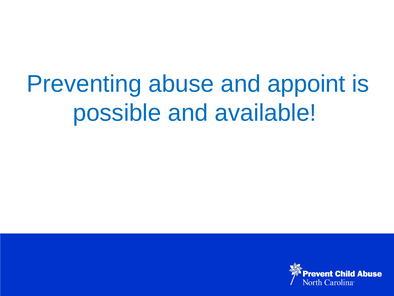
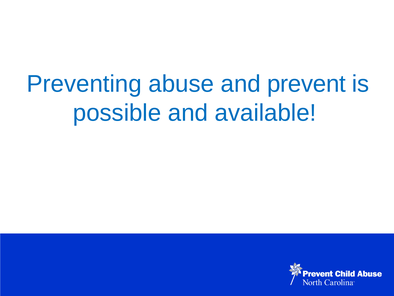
appoint: appoint -> prevent
